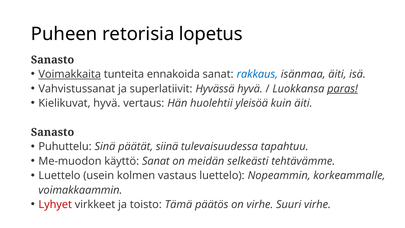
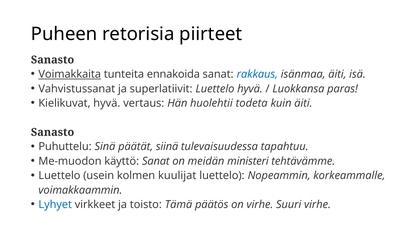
lopetus: lopetus -> piirteet
superlatiivit Hyvässä: Hyvässä -> Luettelo
paras underline: present -> none
yleisöä: yleisöä -> todeta
selkeästi: selkeästi -> ministeri
vastaus: vastaus -> kuulijat
Lyhyet colour: red -> blue
